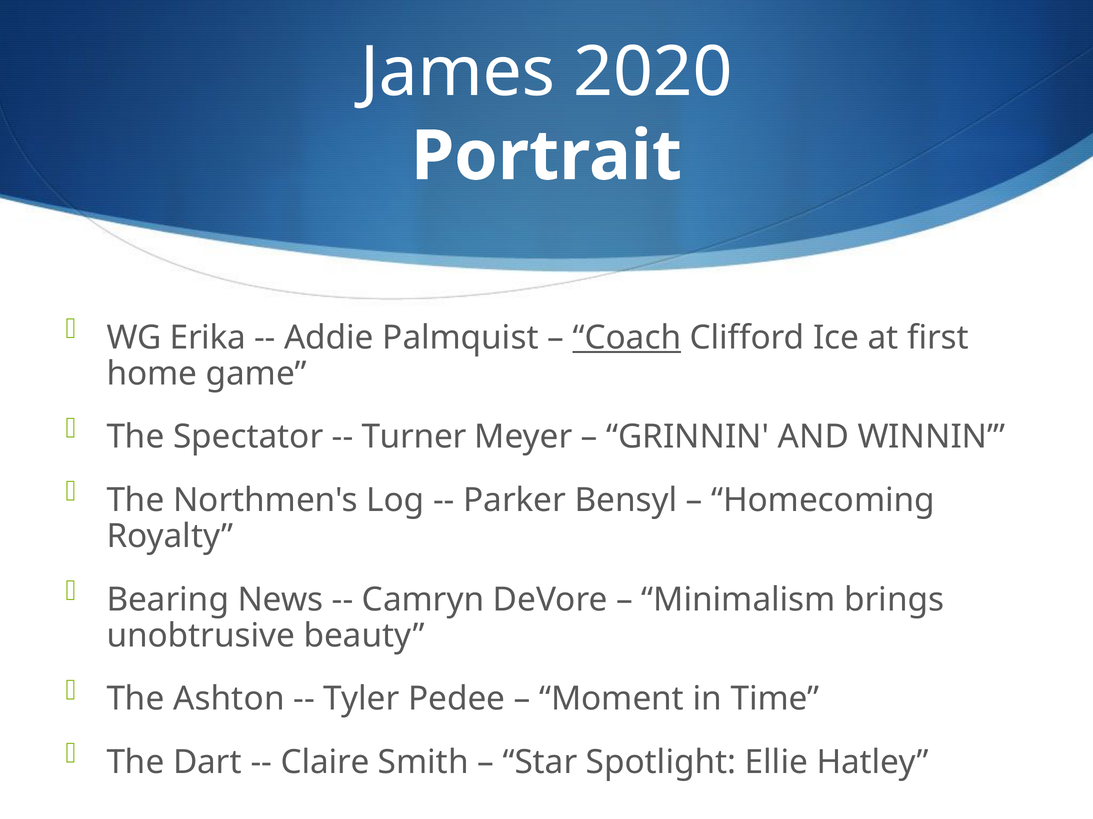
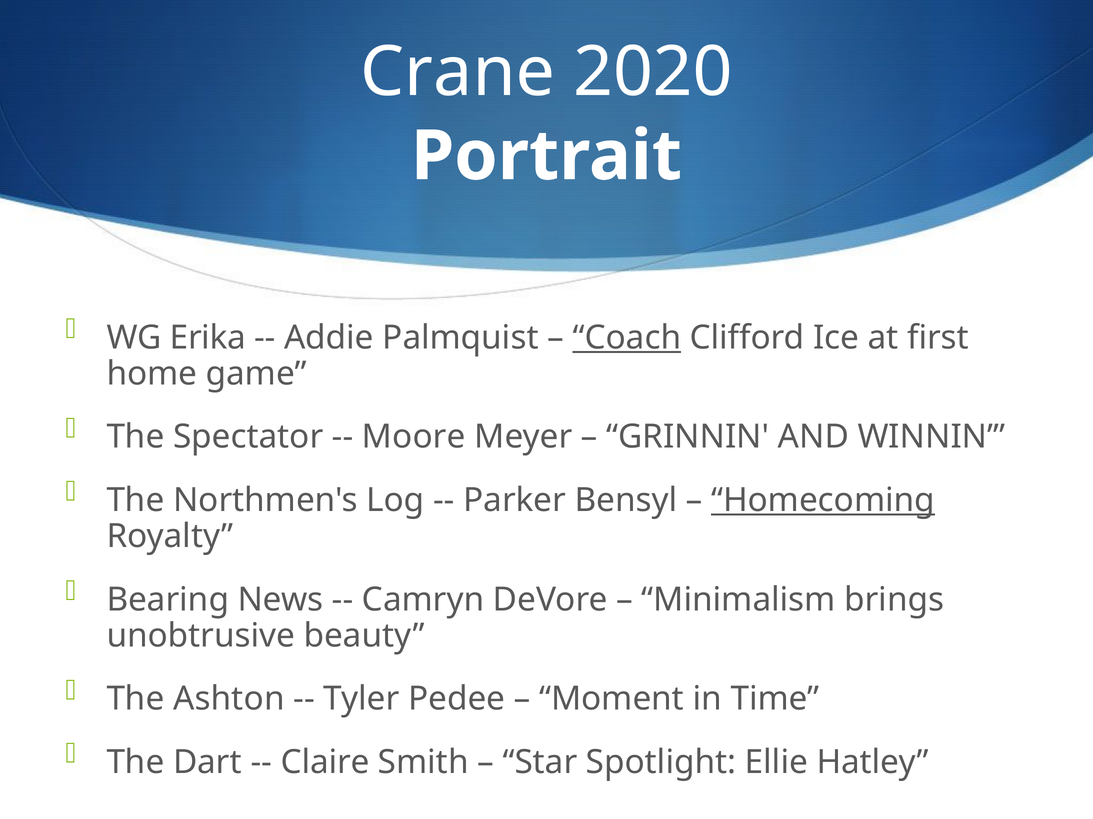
James: James -> Crane
Turner: Turner -> Moore
Homecoming underline: none -> present
